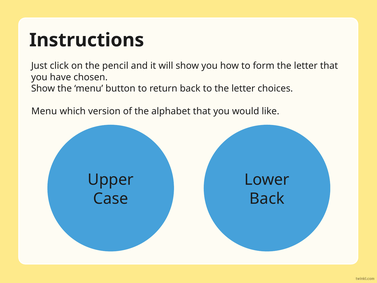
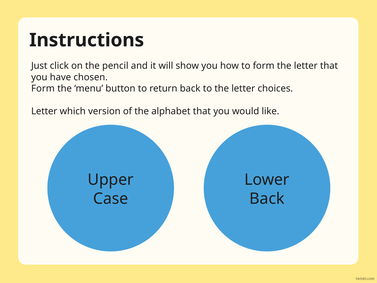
Show at (43, 88): Show -> Form
Menu at (44, 111): Menu -> Letter
